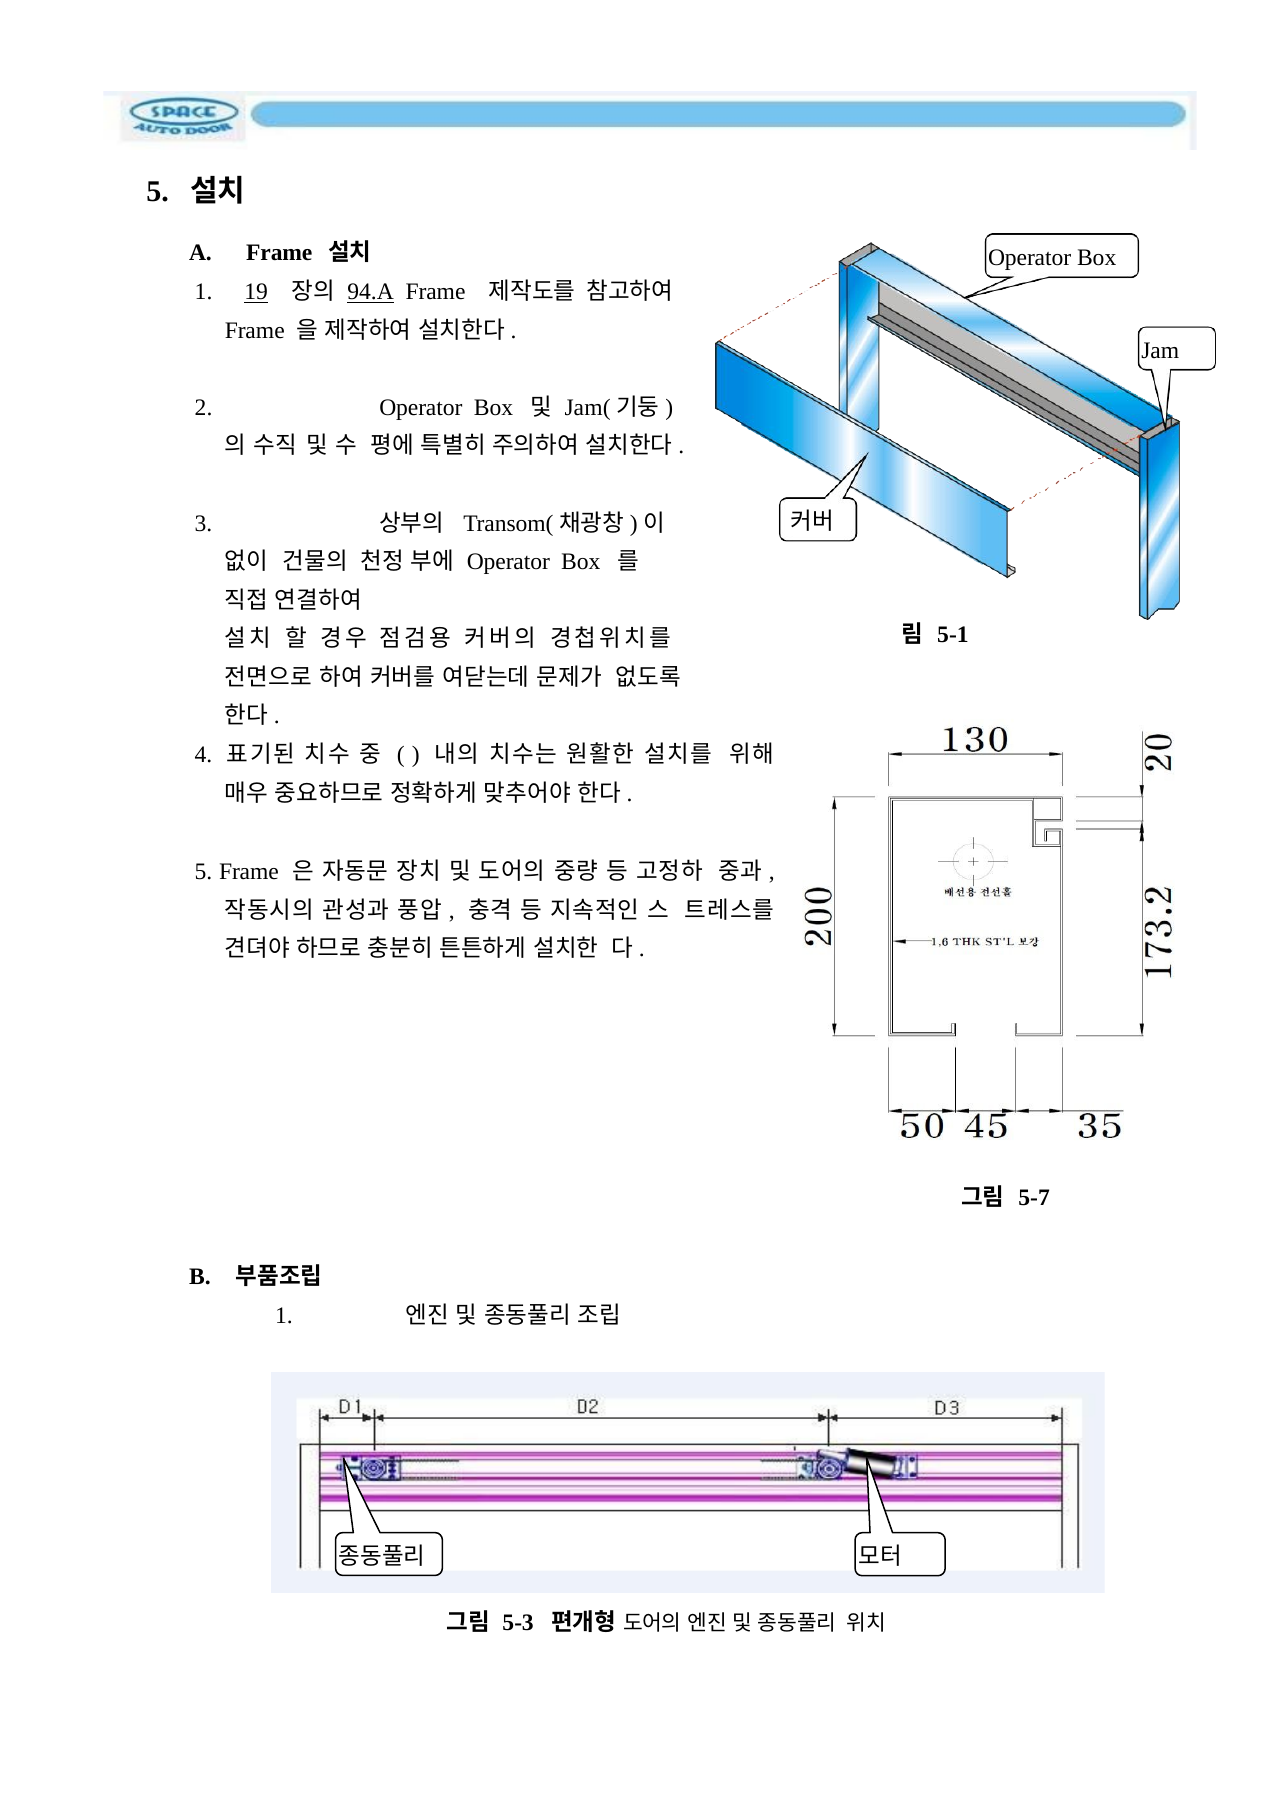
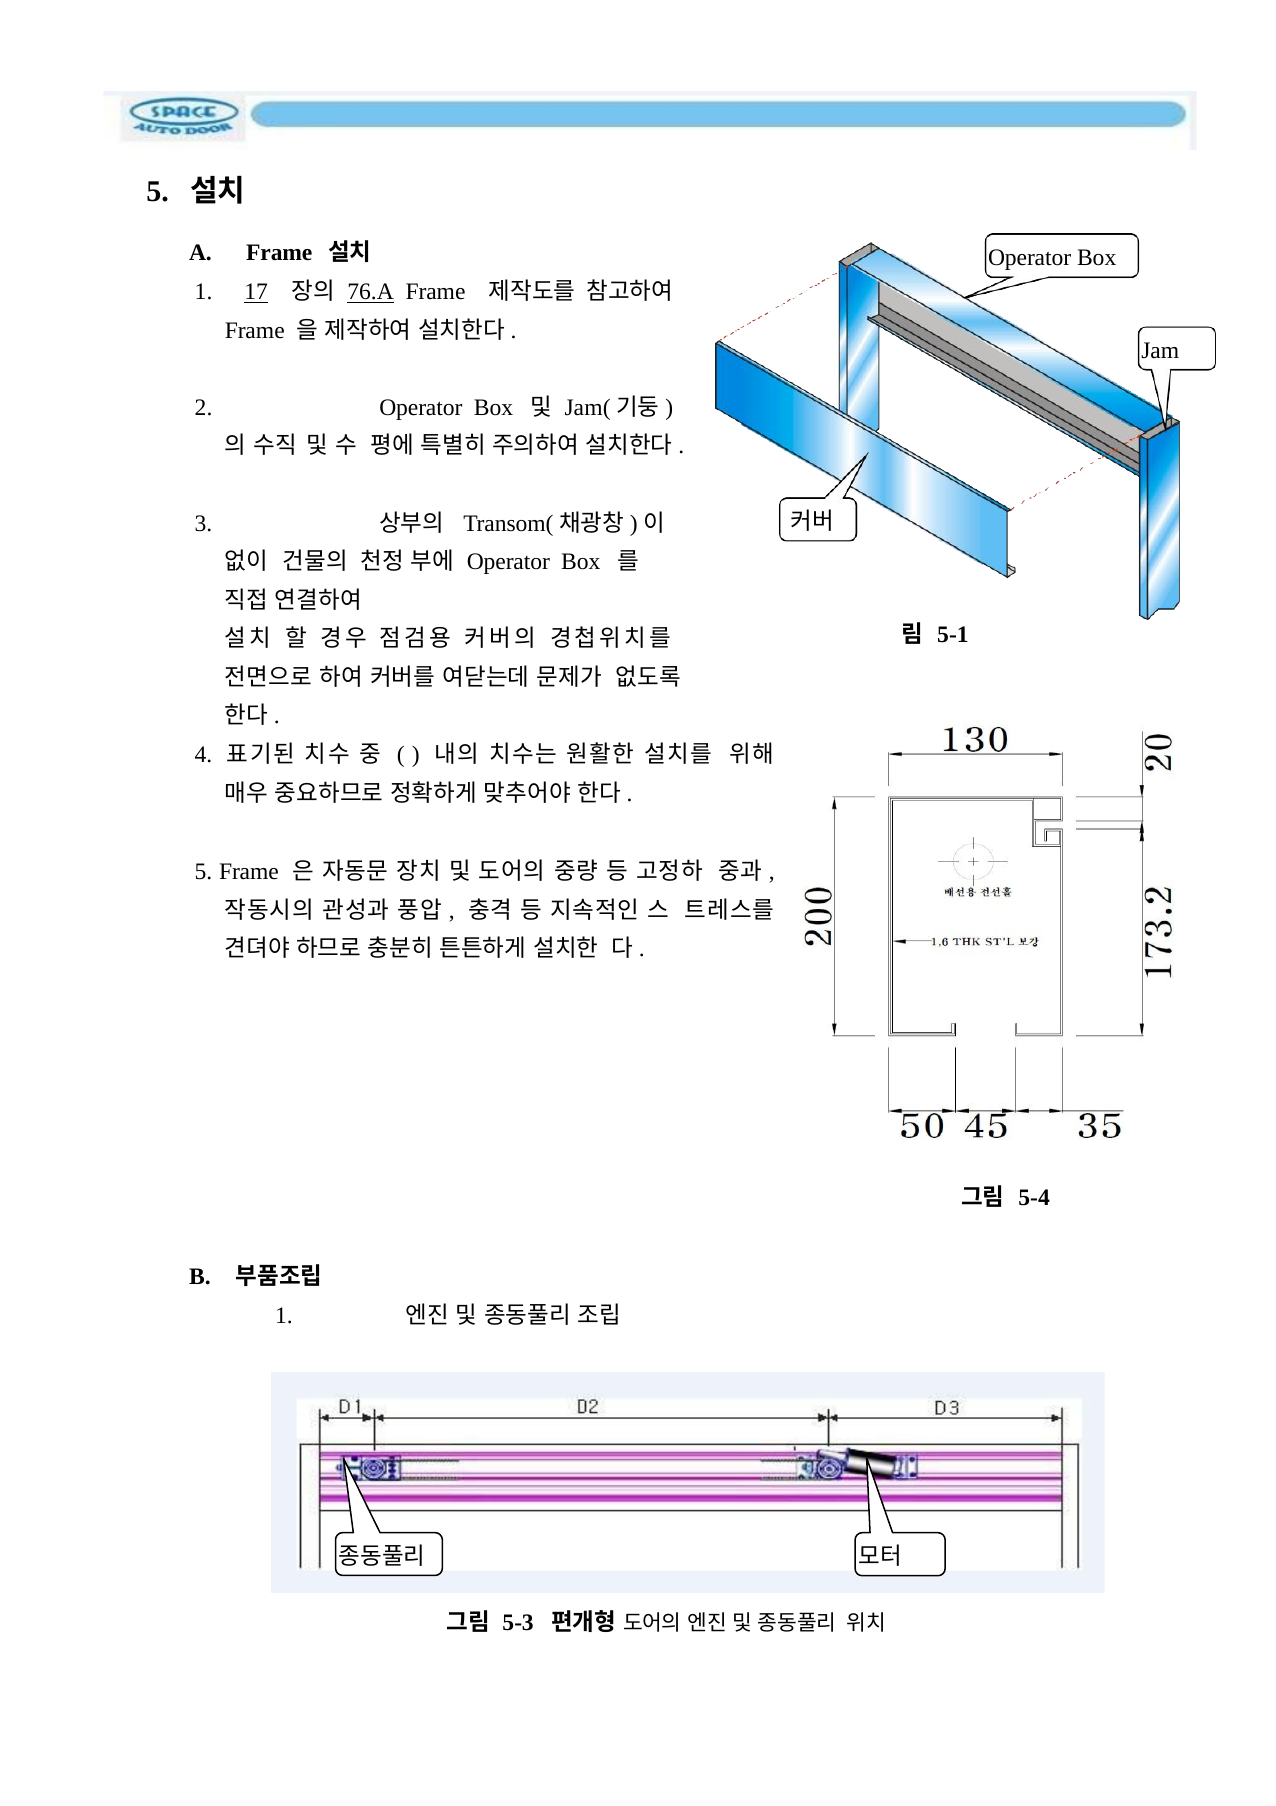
19: 19 -> 17
94.A: 94.A -> 76.A
5-7: 5-7 -> 5-4
